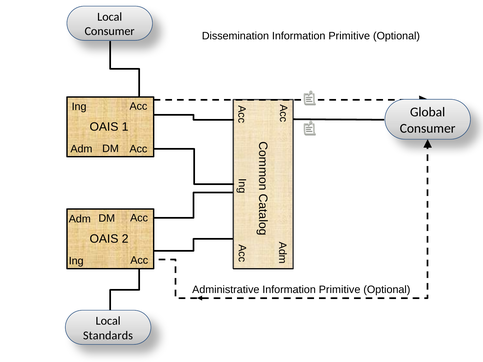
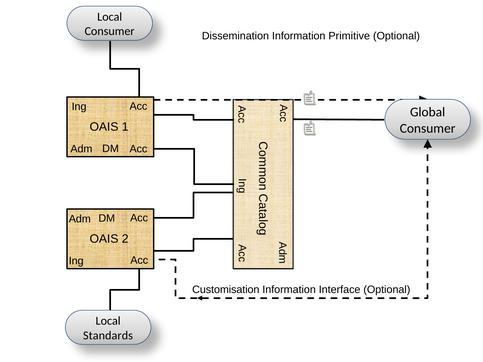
Administrative: Administrative -> Customisation
Primitive at (340, 290): Primitive -> Interface
